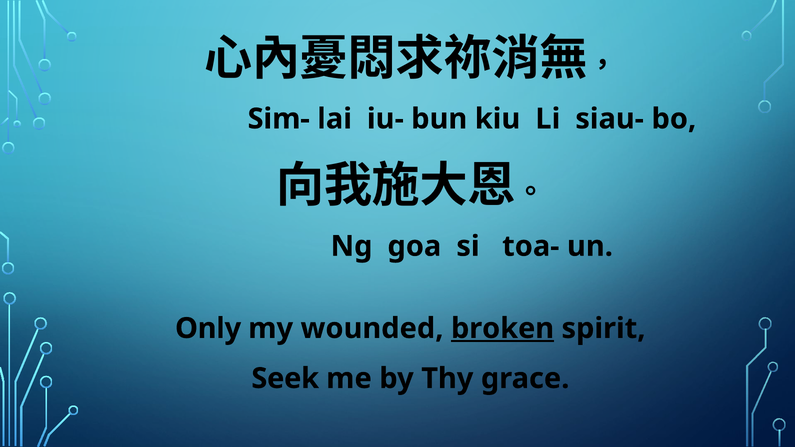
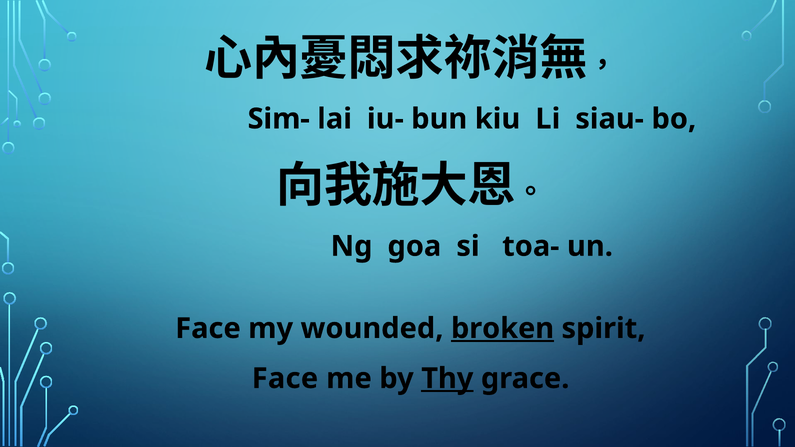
Only at (208, 329): Only -> Face
Seek at (285, 379): Seek -> Face
Thy underline: none -> present
